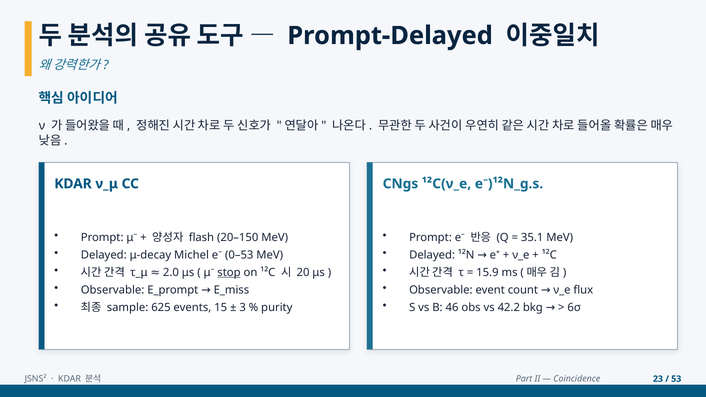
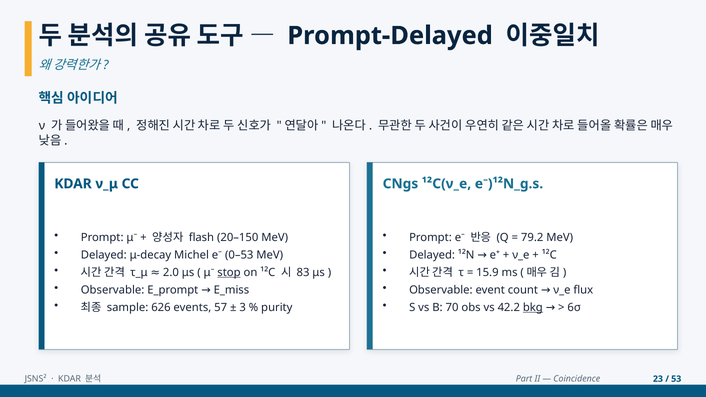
35.1: 35.1 -> 79.2
20: 20 -> 83
625: 625 -> 626
15: 15 -> 57
46: 46 -> 70
bkg underline: none -> present
